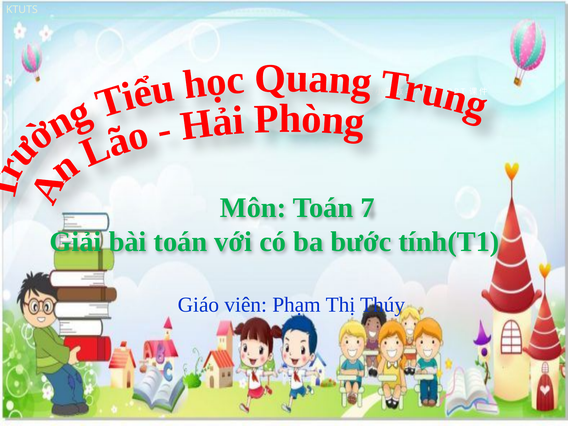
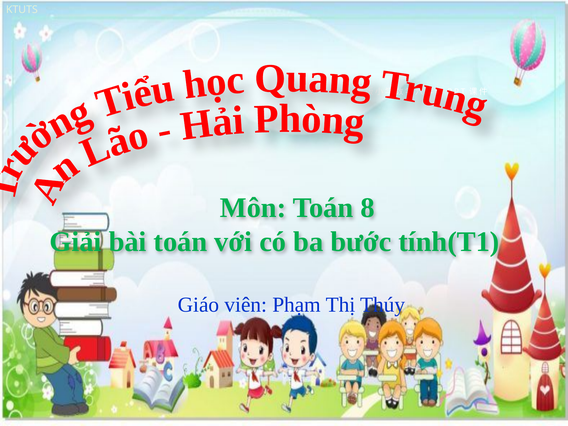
7: 7 -> 8
